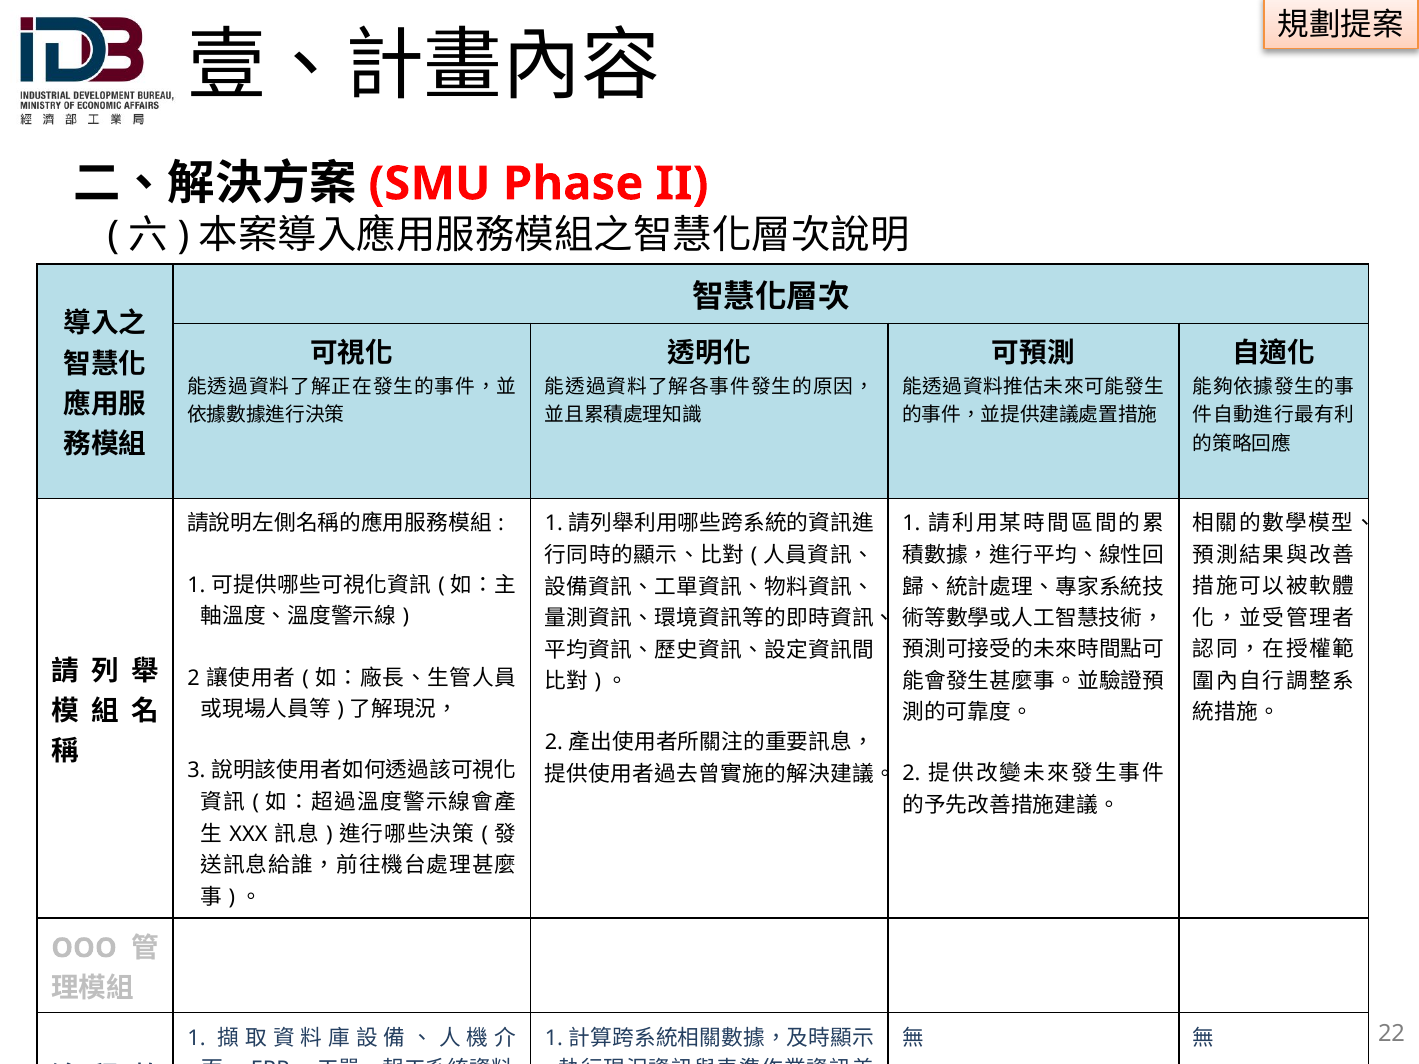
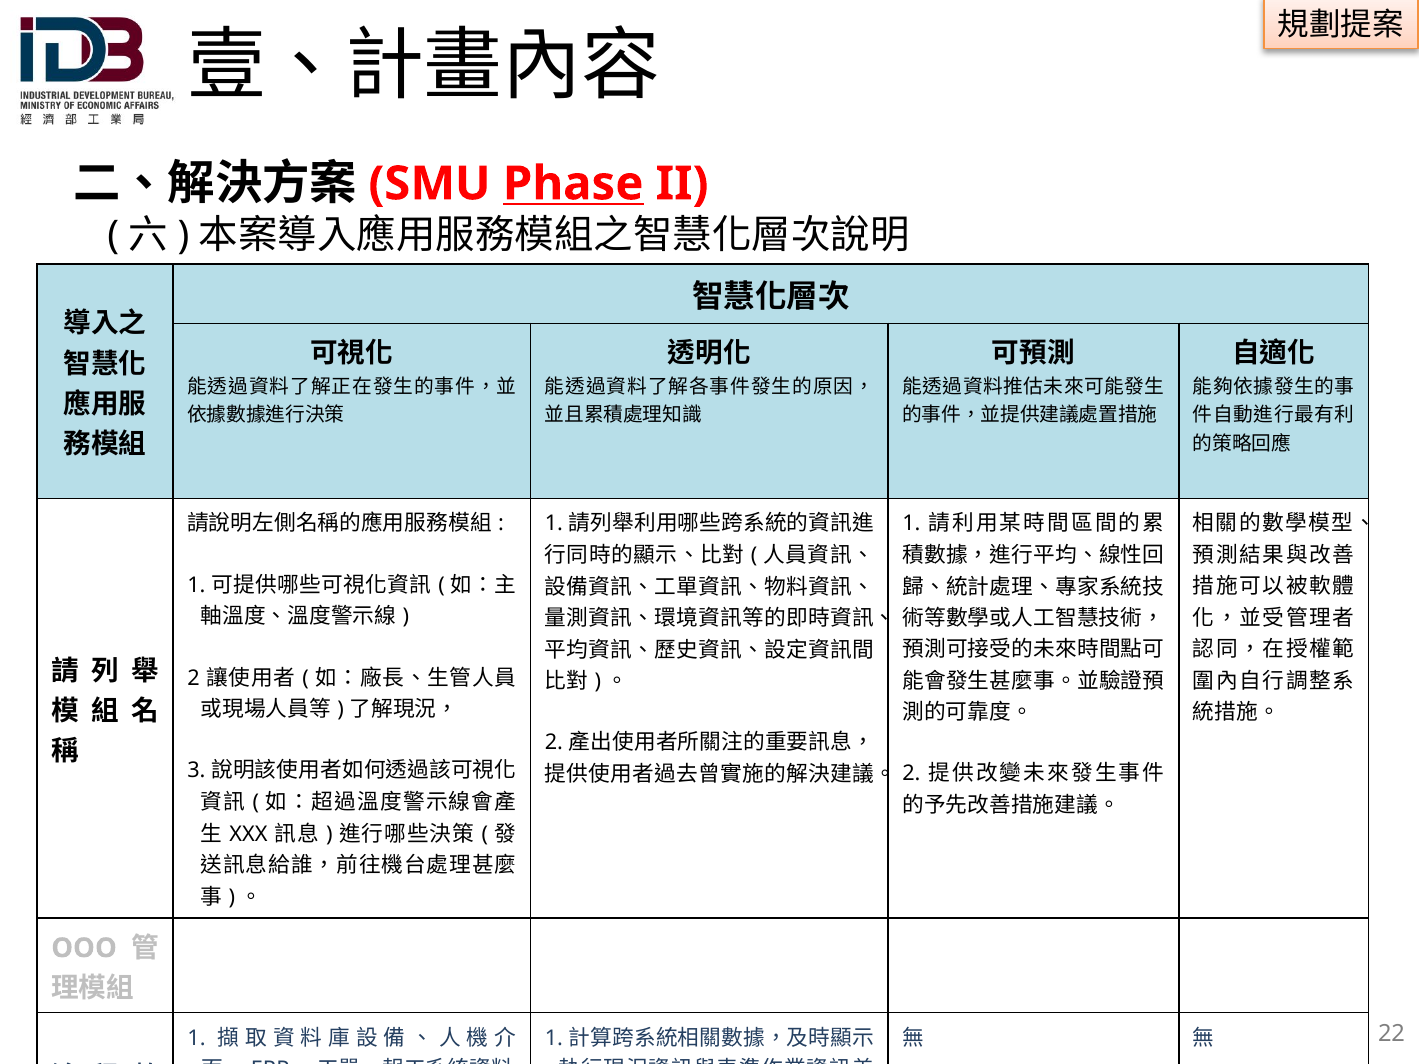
Phase underline: none -> present
